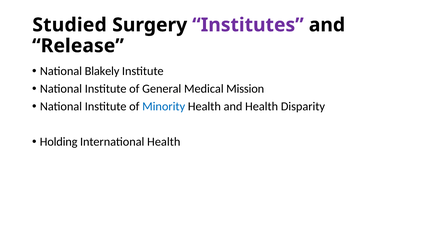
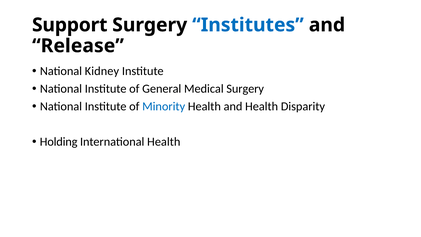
Studied: Studied -> Support
Institutes colour: purple -> blue
Blakely: Blakely -> Kidney
Medical Mission: Mission -> Surgery
